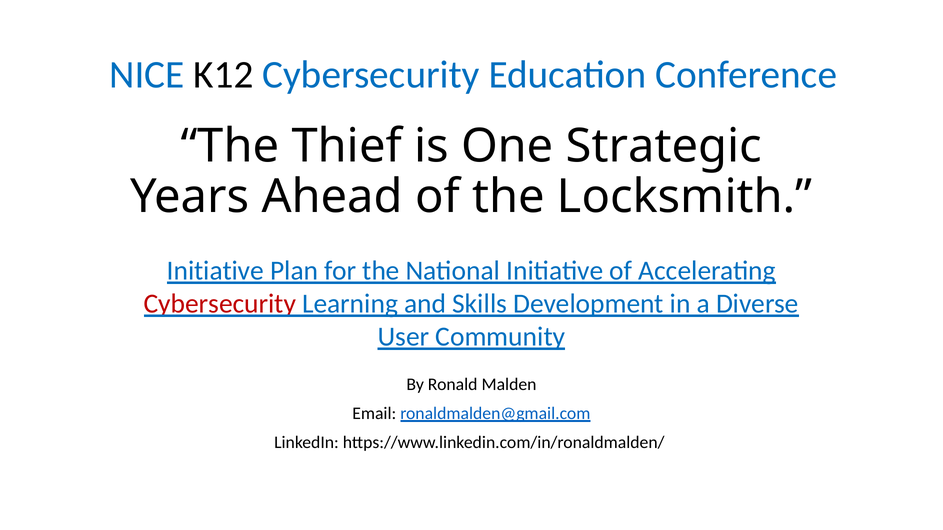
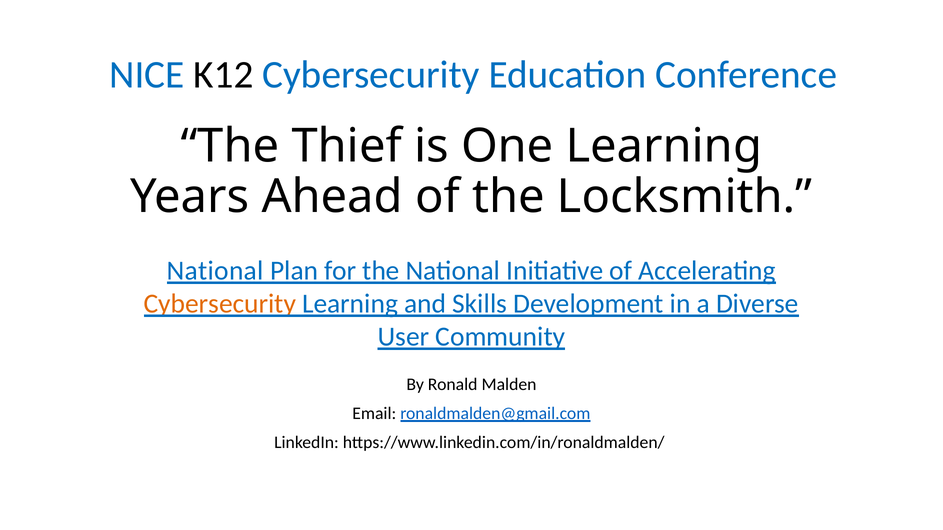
One Strategic: Strategic -> Learning
Initiative at (215, 271): Initiative -> National
Cybersecurity at (220, 304) colour: red -> orange
